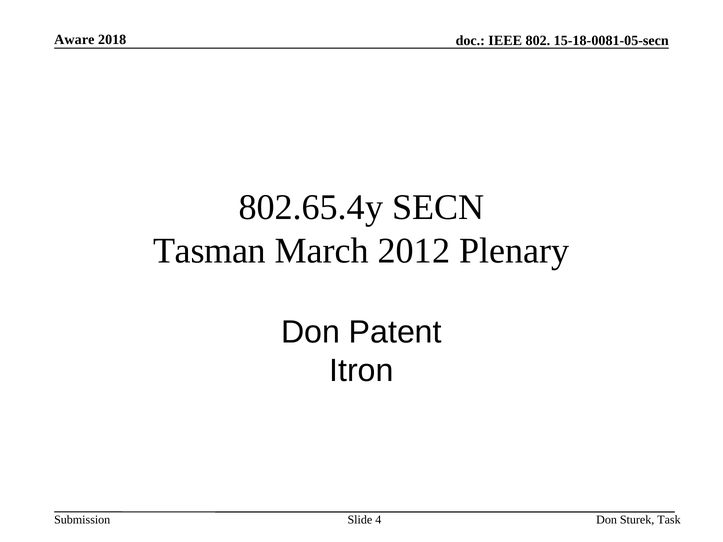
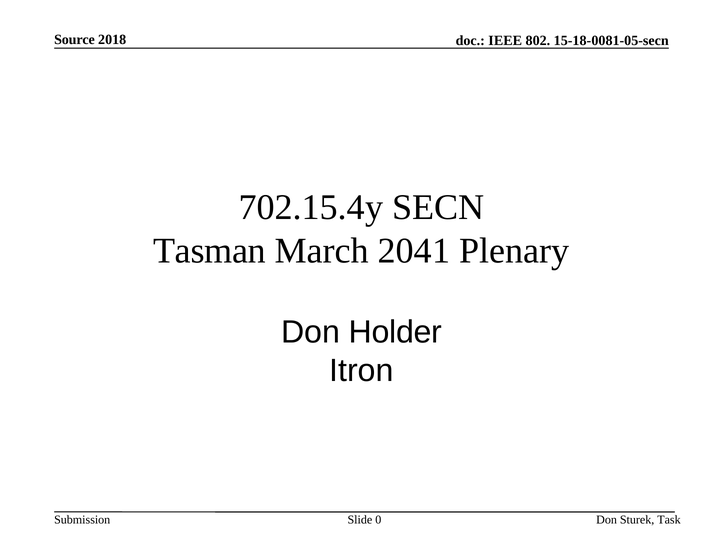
Aware: Aware -> Source
802.65.4y: 802.65.4y -> 702.15.4y
2012: 2012 -> 2041
Patent: Patent -> Holder
4: 4 -> 0
